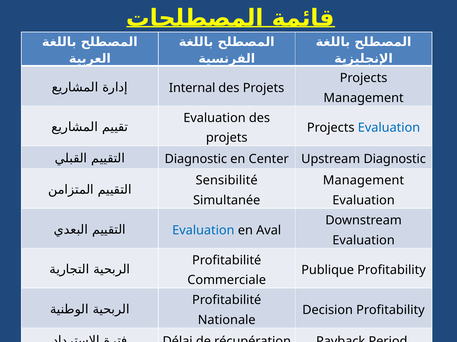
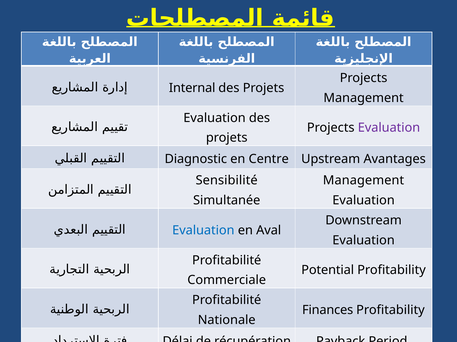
Evaluation at (389, 128) colour: blue -> purple
Center: Center -> Centre
Upstream Diagnostic: Diagnostic -> Avantages
Publique: Publique -> Potential
Decision: Decision -> Finances
